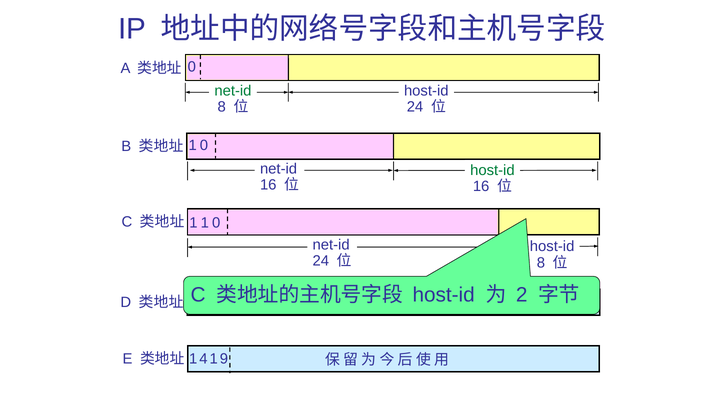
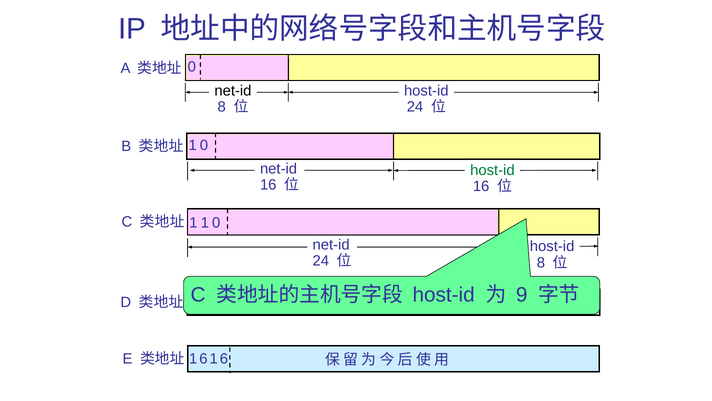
net-id at (233, 91) colour: green -> black
2: 2 -> 9
4 at (203, 358): 4 -> 6
9 at (224, 358): 9 -> 6
